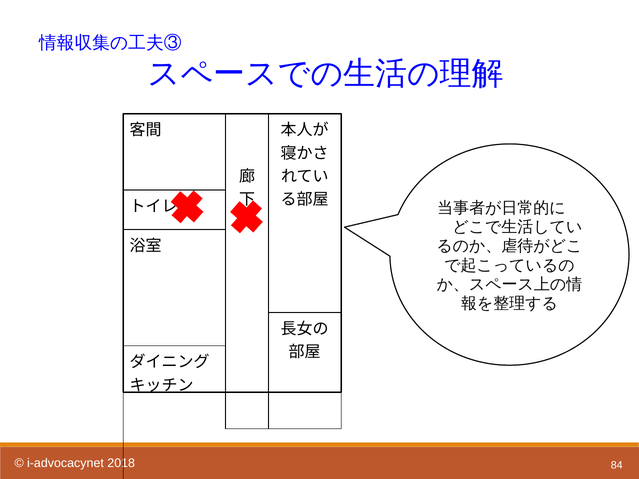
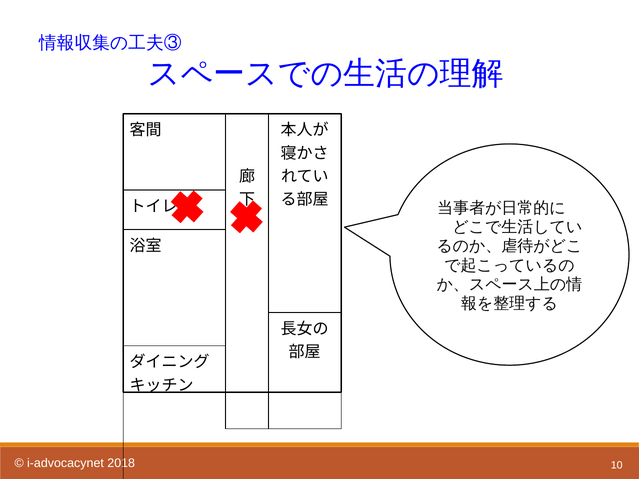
84: 84 -> 10
